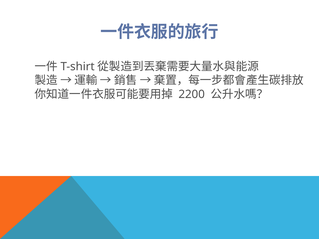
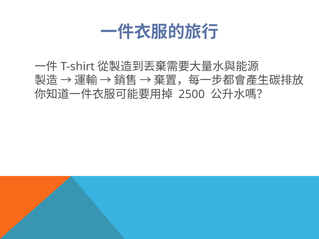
2200: 2200 -> 2500
